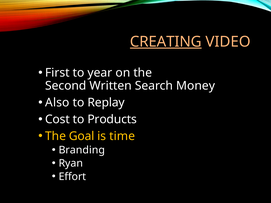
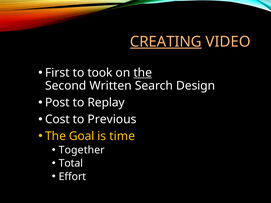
year: year -> took
the at (143, 73) underline: none -> present
Money: Money -> Design
Also: Also -> Post
Products: Products -> Previous
Branding: Branding -> Together
Ryan: Ryan -> Total
